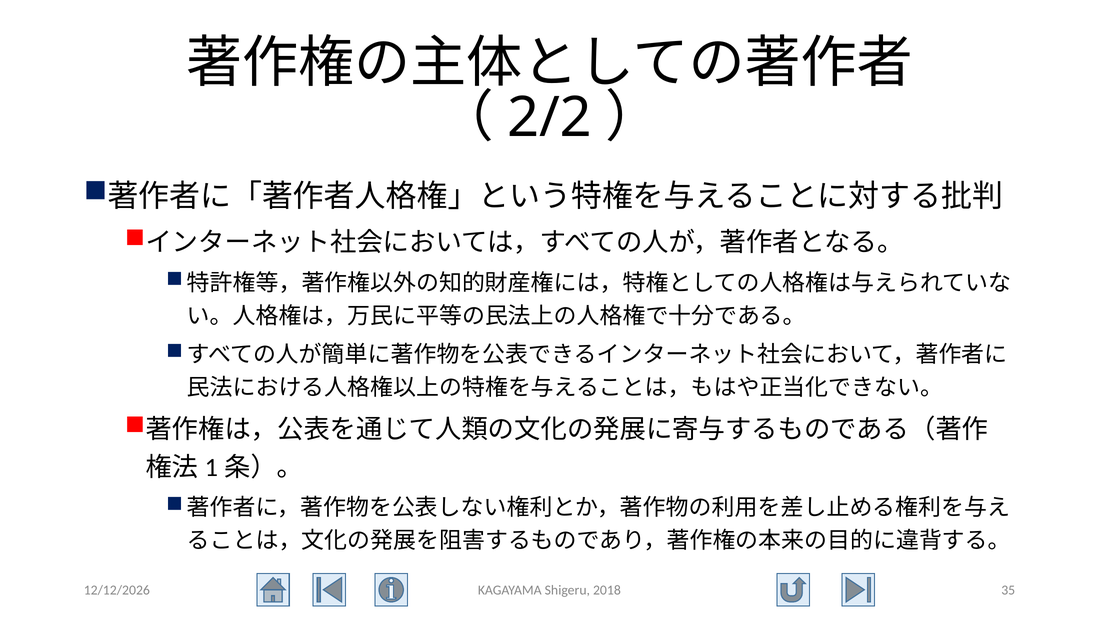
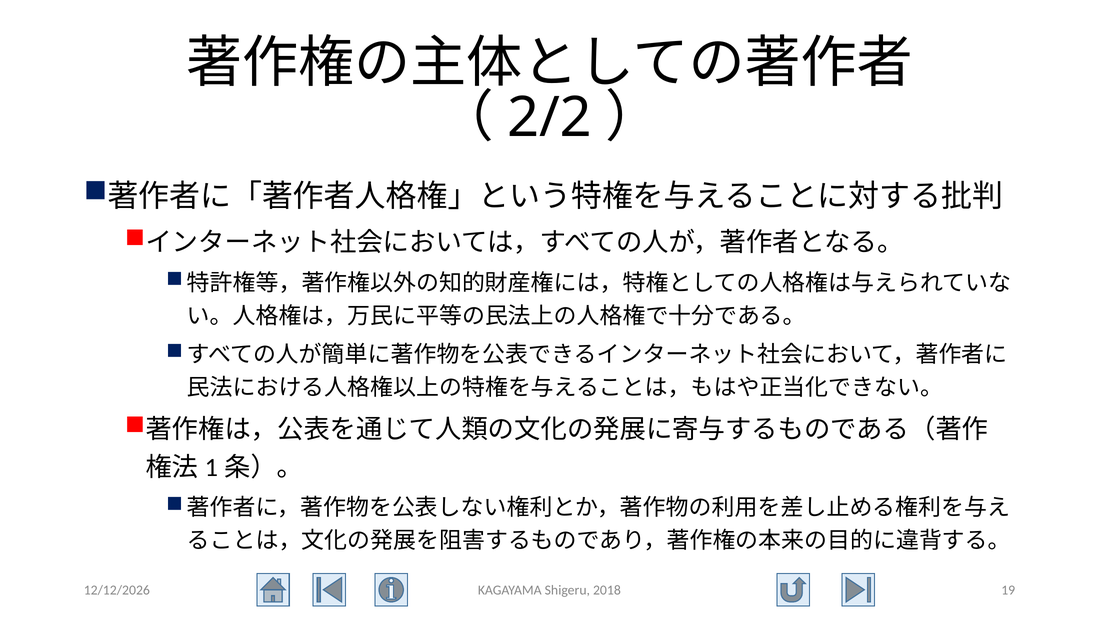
35: 35 -> 19
